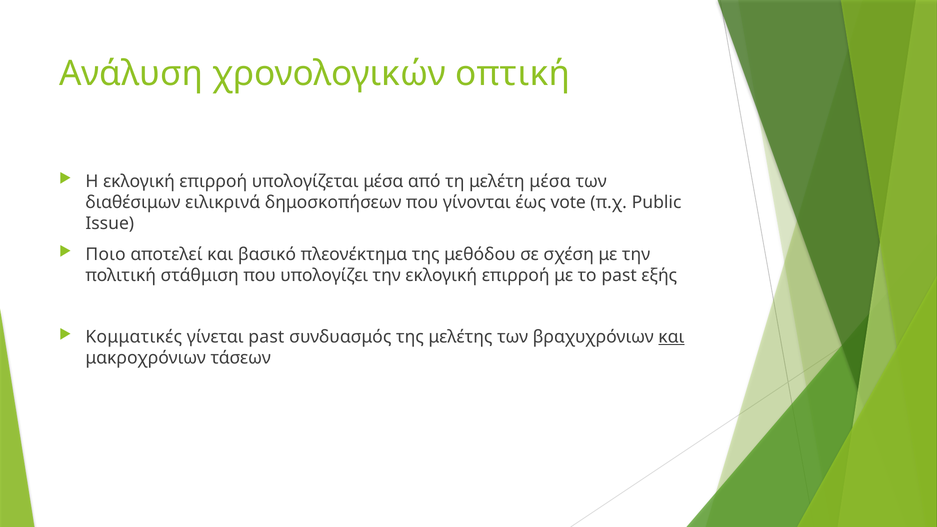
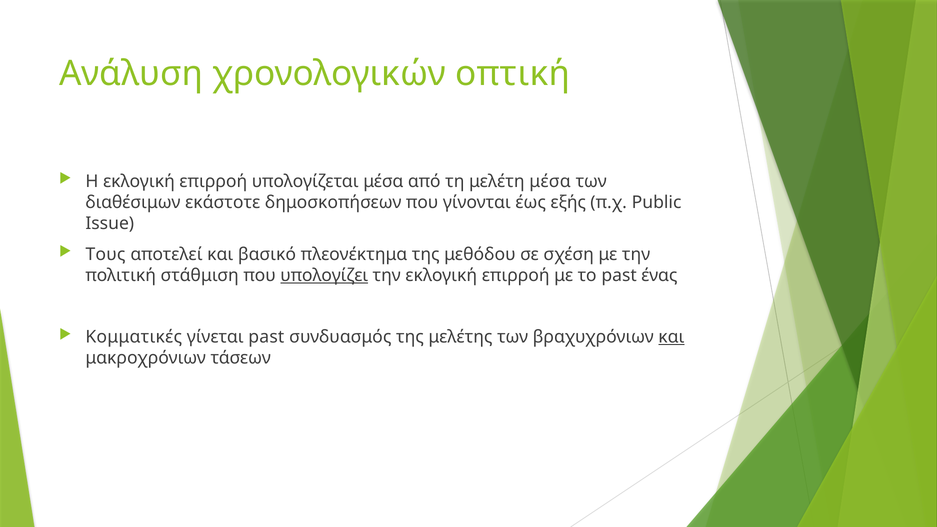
ειλικρινά: ειλικρινά -> εκάστοτε
vote: vote -> εξής
Ποιο: Ποιο -> Τους
υπολογίζει underline: none -> present
εξής: εξής -> ένας
